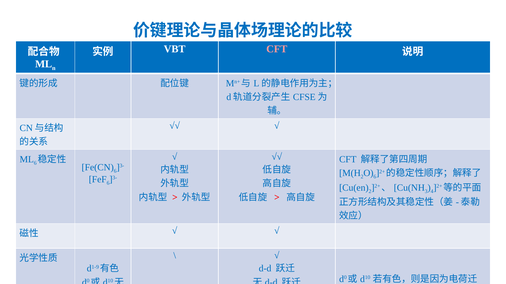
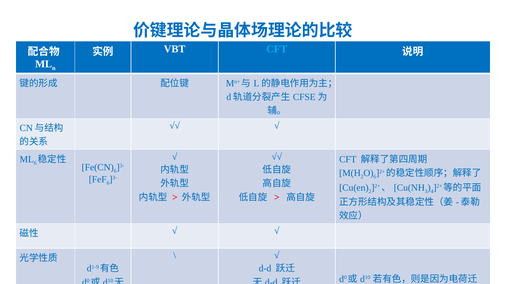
CFT at (277, 49) colour: pink -> light blue
